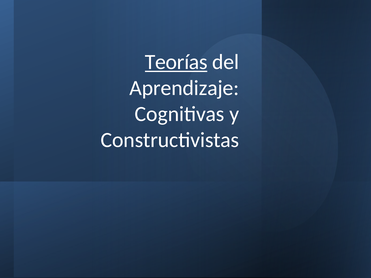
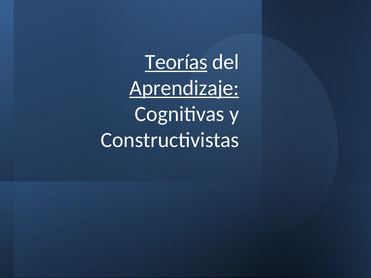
Aprendizaje underline: none -> present
